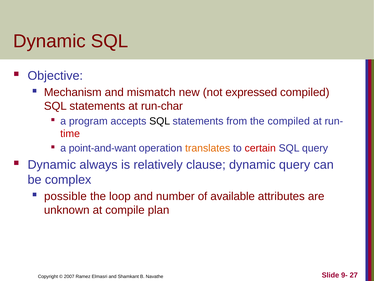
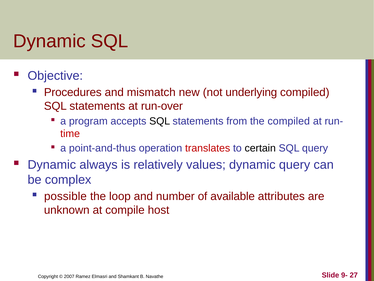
Mechanism: Mechanism -> Procedures
expressed: expressed -> underlying
run-char: run-char -> run-over
point-and-want: point-and-want -> point-and-thus
translates colour: orange -> red
certain colour: red -> black
clause: clause -> values
plan: plan -> host
